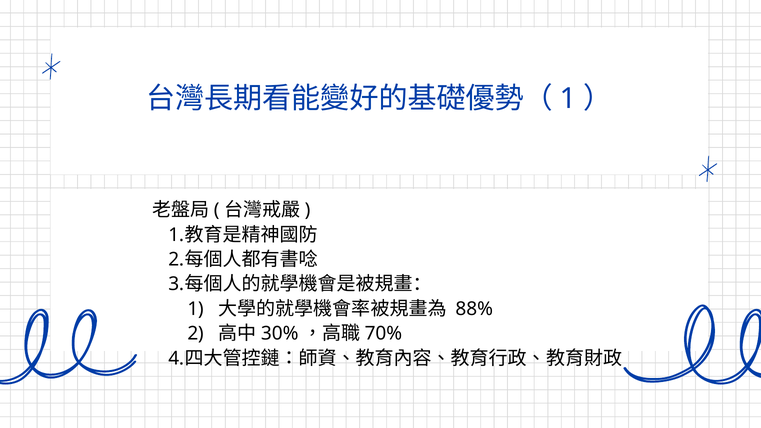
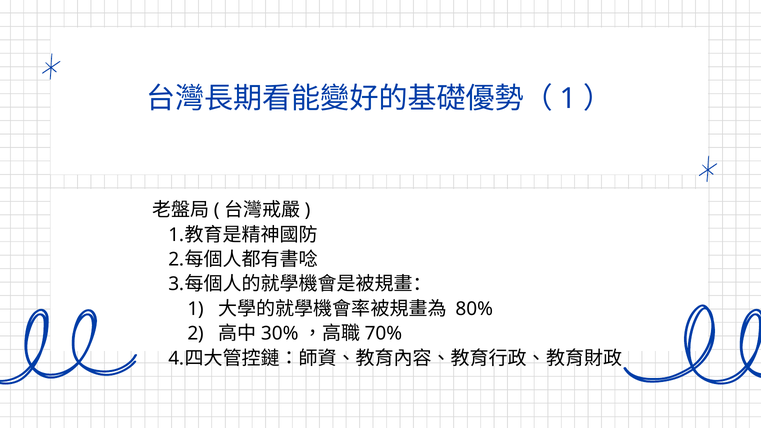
88%: 88% -> 80%
